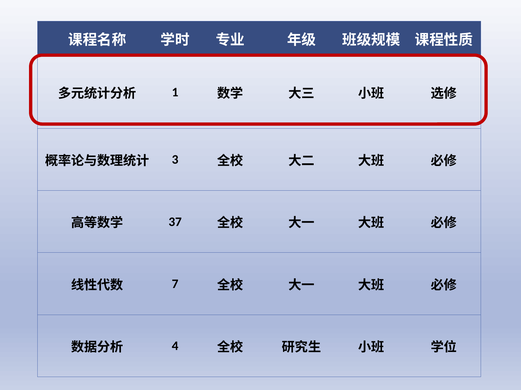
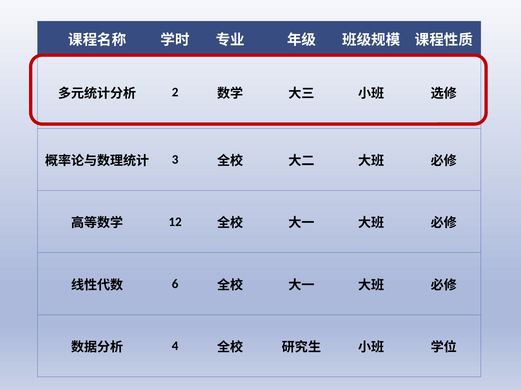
1: 1 -> 2
37: 37 -> 12
7: 7 -> 6
